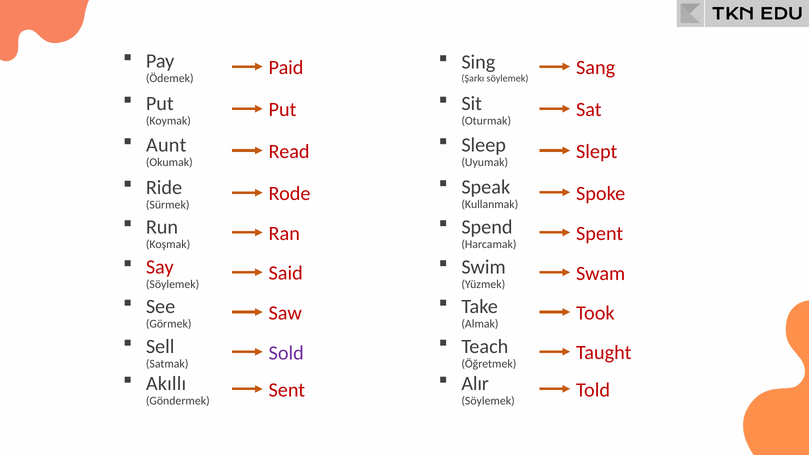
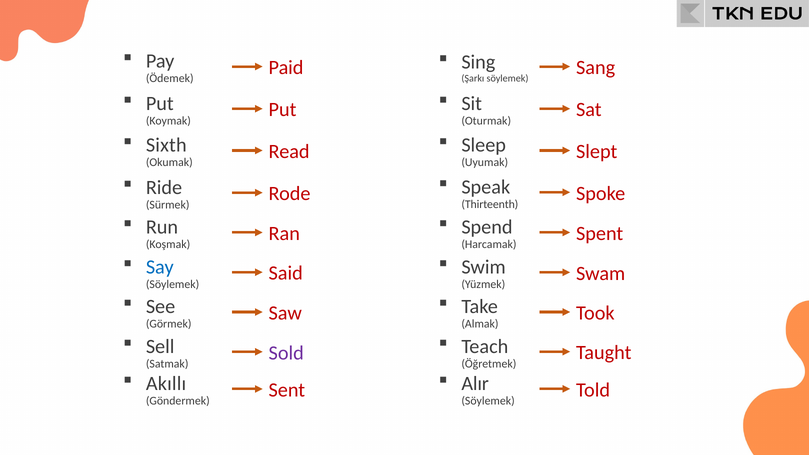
Aunt: Aunt -> Sixth
Kullanmak: Kullanmak -> Thirteenth
Say colour: red -> blue
